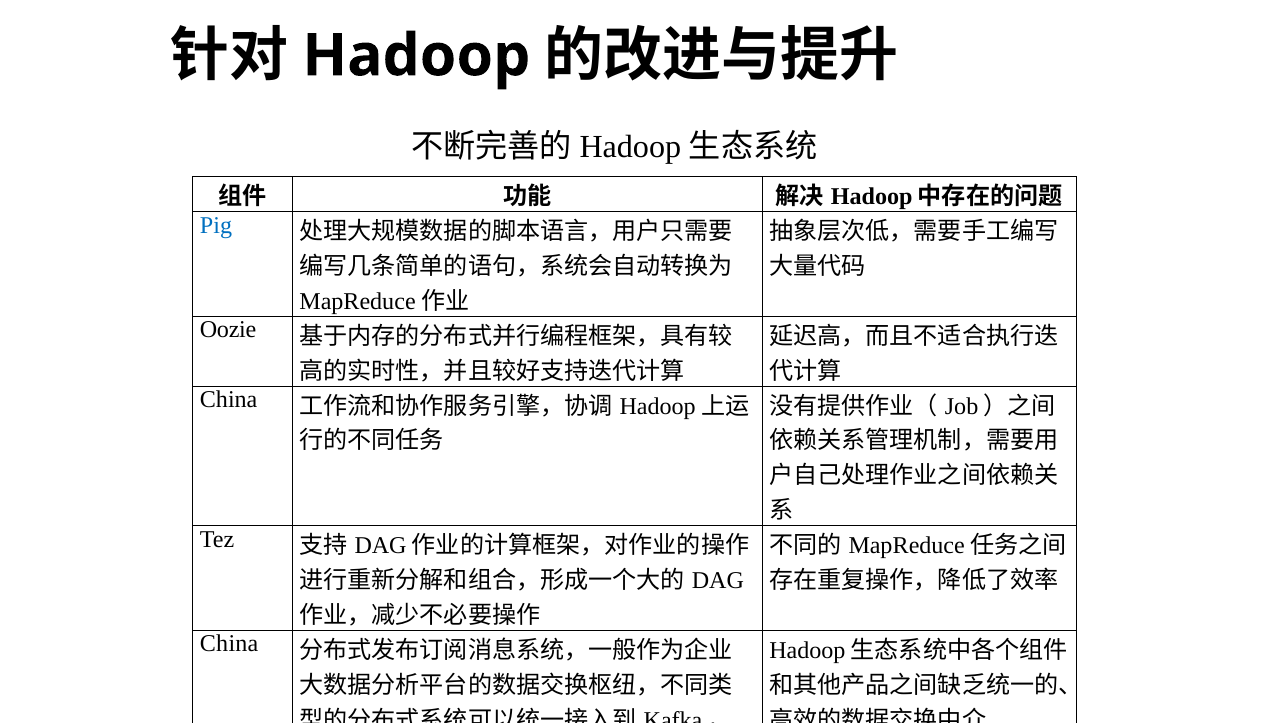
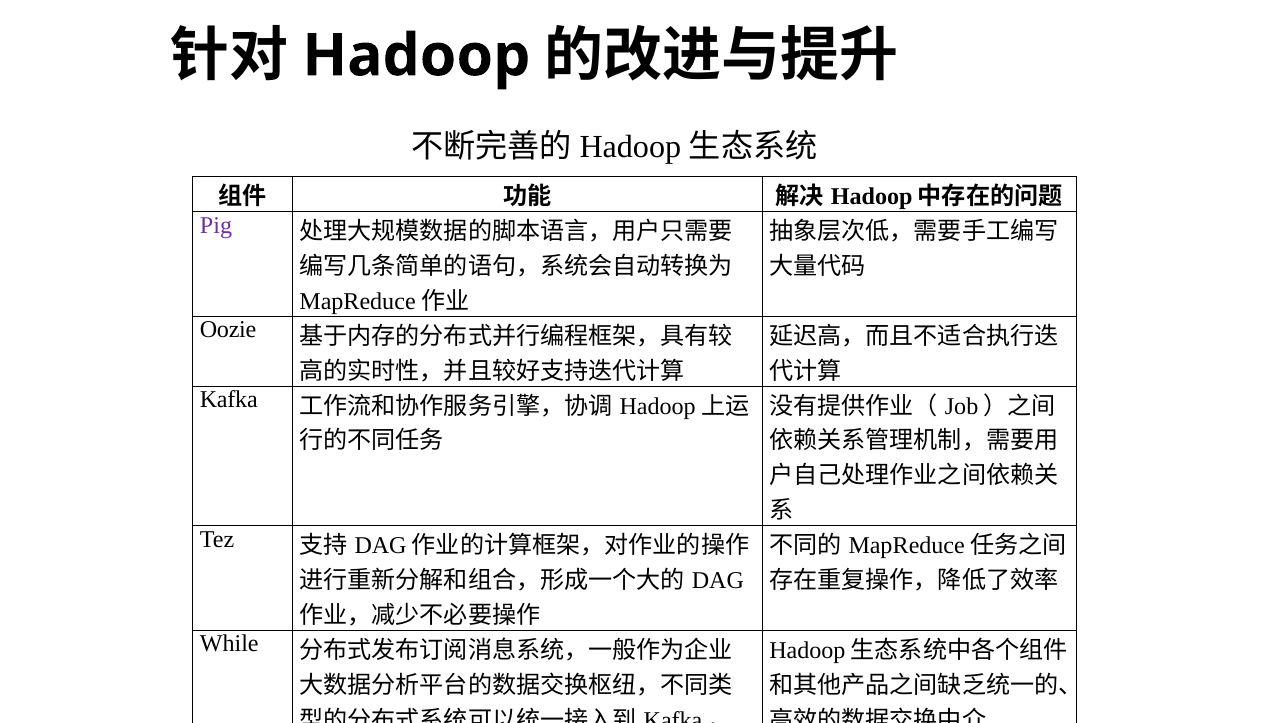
Pig colour: blue -> purple
China at (229, 400): China -> Kafka
China at (229, 644): China -> While
